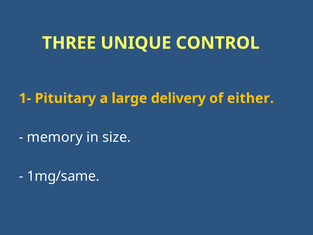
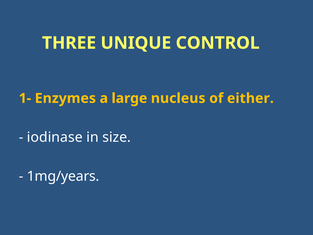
Pituitary: Pituitary -> Enzymes
delivery: delivery -> nucleus
memory: memory -> iodinase
1mg/same: 1mg/same -> 1mg/years
